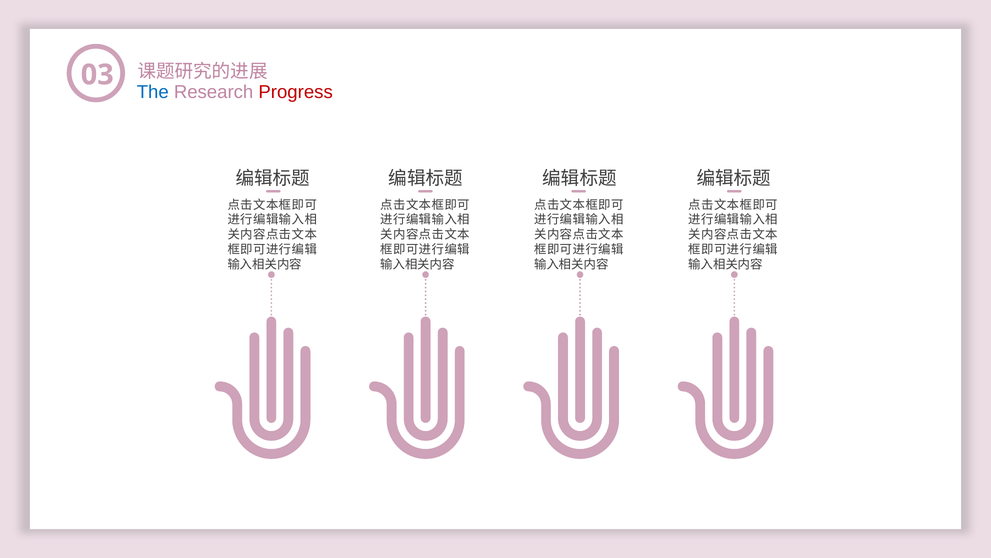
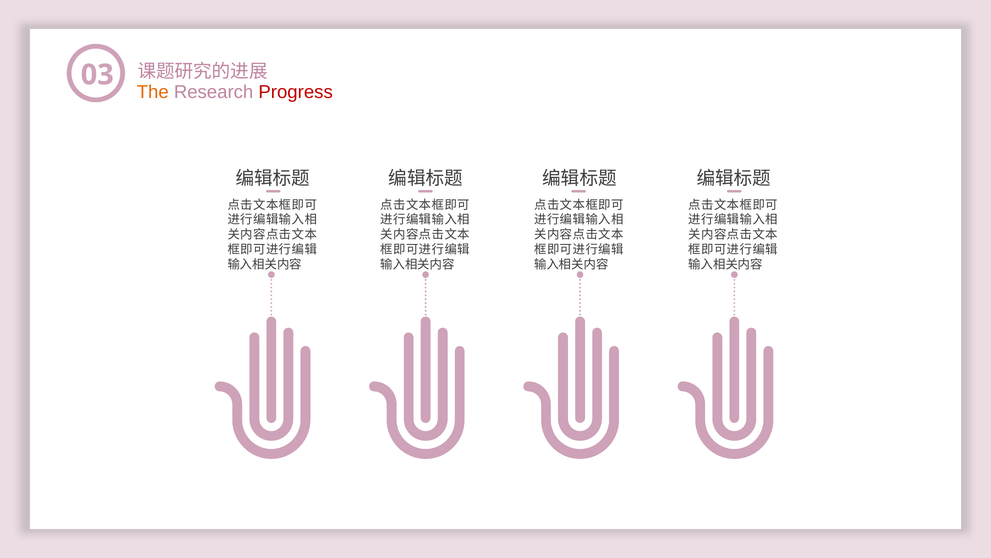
The colour: blue -> orange
